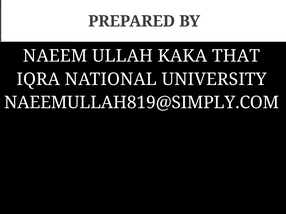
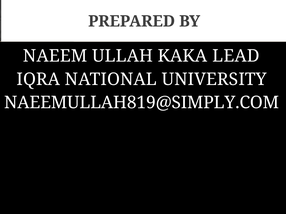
THAT: THAT -> LEAD
